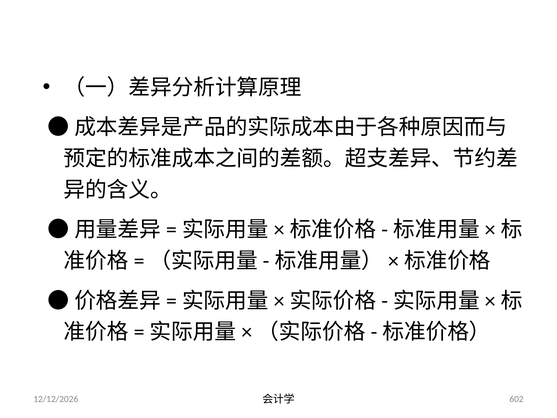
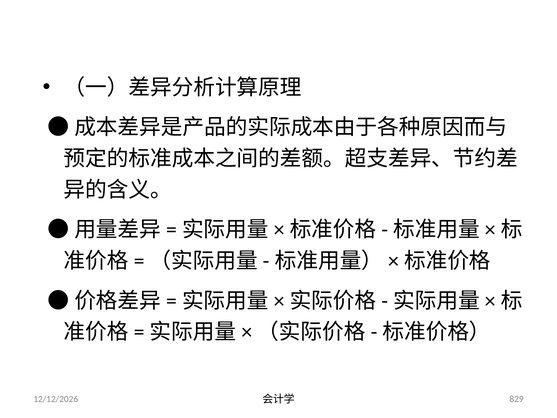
602: 602 -> 829
